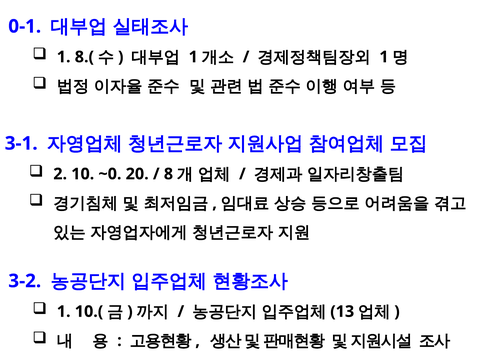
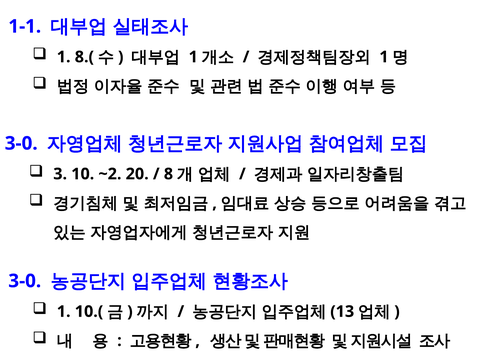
0-1: 0-1 -> 1-1
3-1 at (21, 143): 3-1 -> 3-0
2: 2 -> 3
~0: ~0 -> ~2
3-2 at (25, 281): 3-2 -> 3-0
